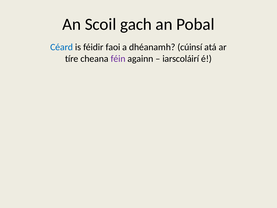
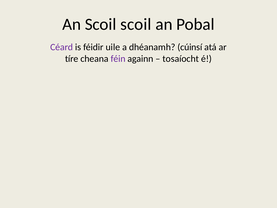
Scoil gach: gach -> scoil
Céard colour: blue -> purple
faoi: faoi -> uile
iarscoláirí: iarscoláirí -> tosaíocht
